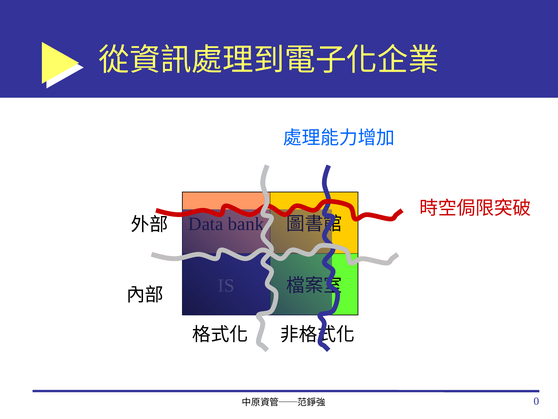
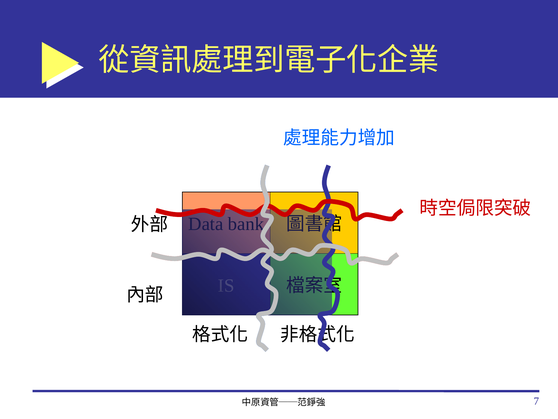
0: 0 -> 7
